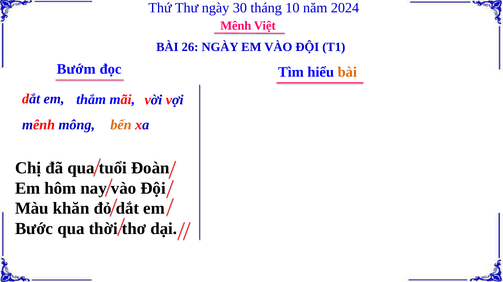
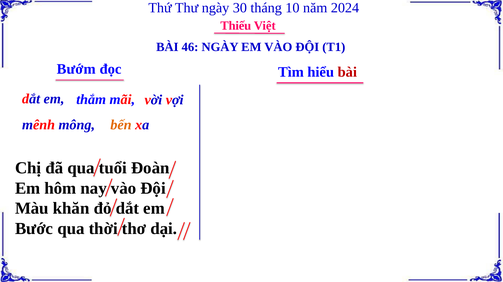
Mênh at (236, 26): Mênh -> Thiếu
26: 26 -> 46
bài at (347, 72) colour: orange -> red
